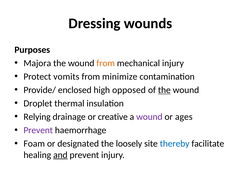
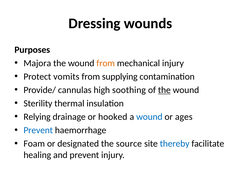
minimize: minimize -> supplying
enclosed: enclosed -> cannulas
opposed: opposed -> soothing
Droplet: Droplet -> Sterility
creative: creative -> hooked
wound at (149, 117) colour: purple -> blue
Prevent at (38, 130) colour: purple -> blue
loosely: loosely -> source
and underline: present -> none
